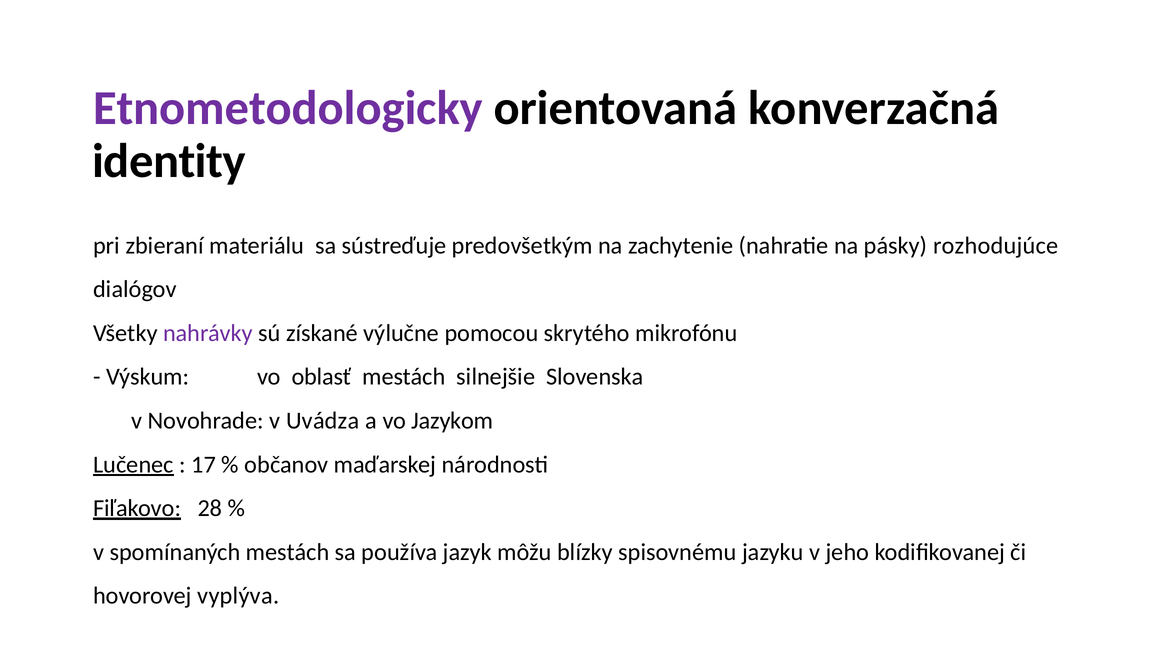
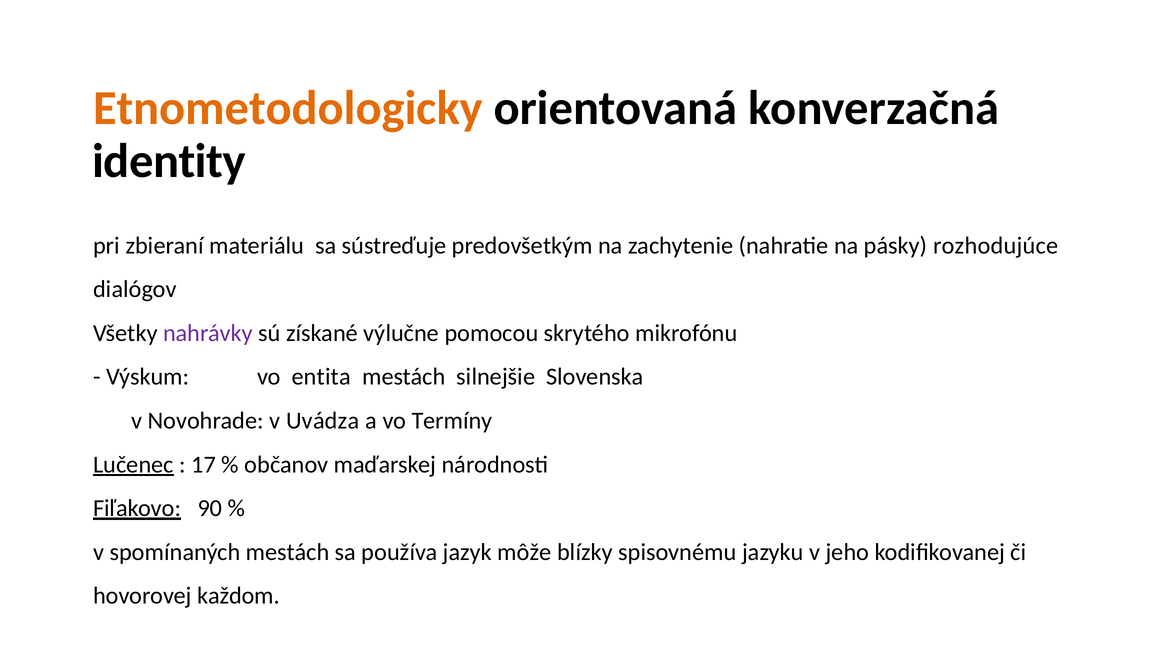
Etnometodologicky colour: purple -> orange
oblasť: oblasť -> entita
Jazykom: Jazykom -> Termíny
28: 28 -> 90
môžu: môžu -> môže
vyplýva: vyplýva -> každom
